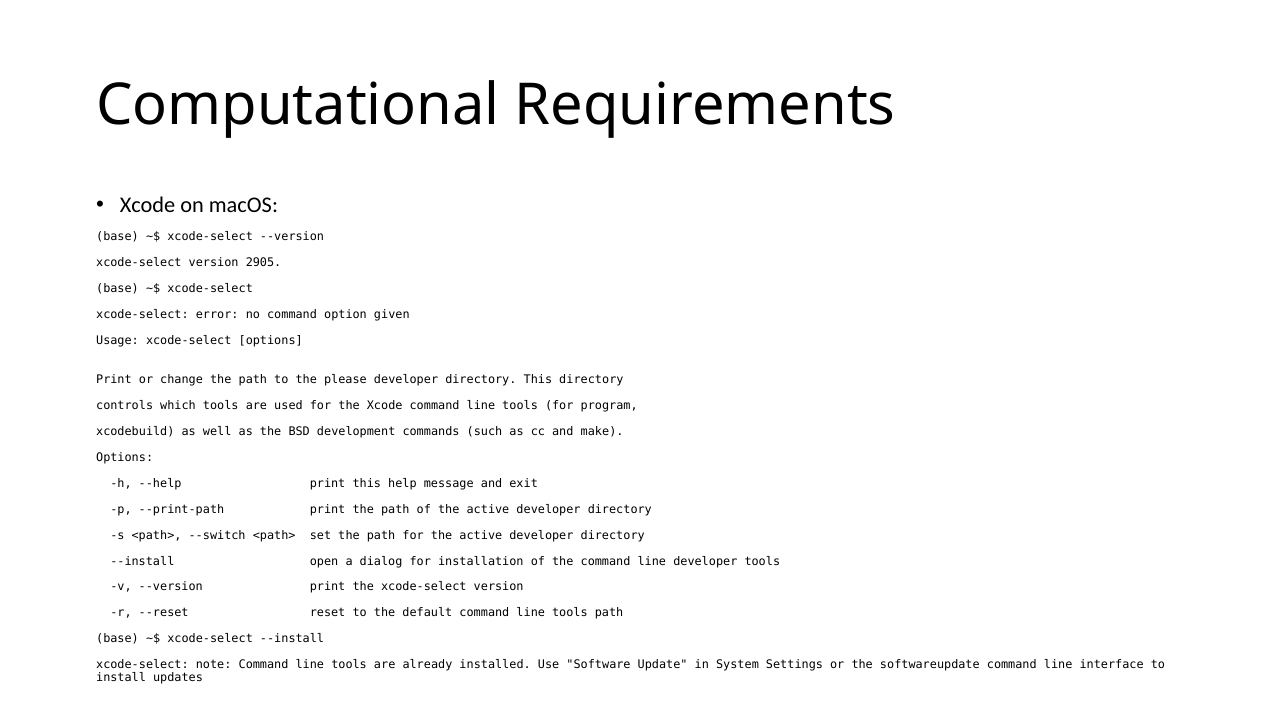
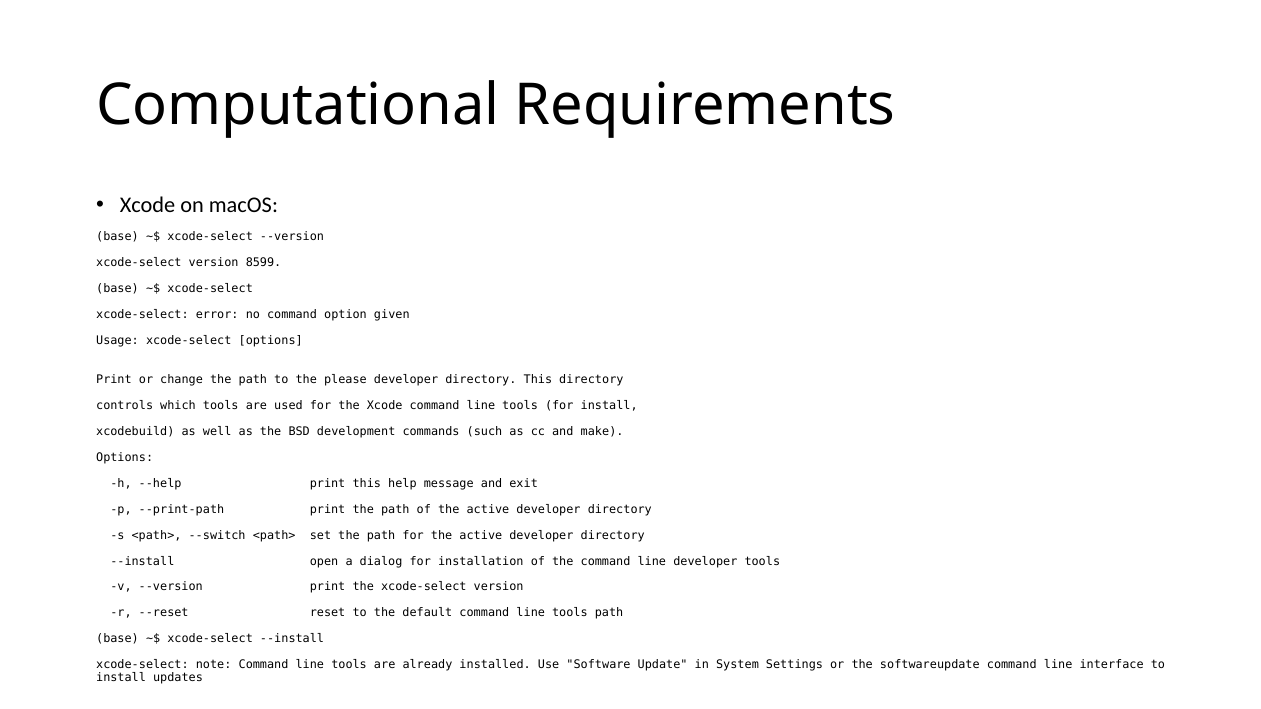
2905: 2905 -> 8599
for program: program -> install
